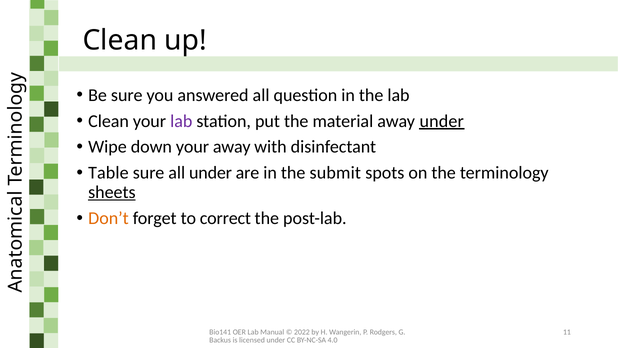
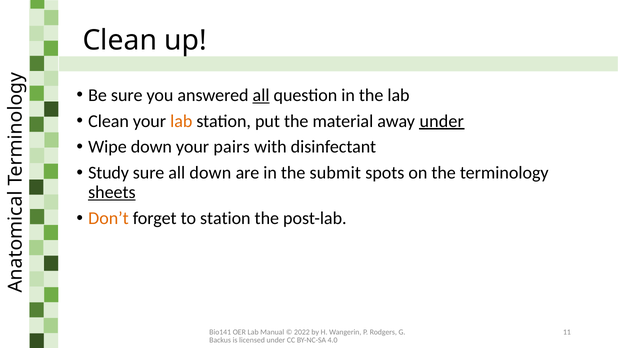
all at (261, 95) underline: none -> present
lab at (181, 121) colour: purple -> orange
your away: away -> pairs
Table: Table -> Study
all under: under -> down
to correct: correct -> station
